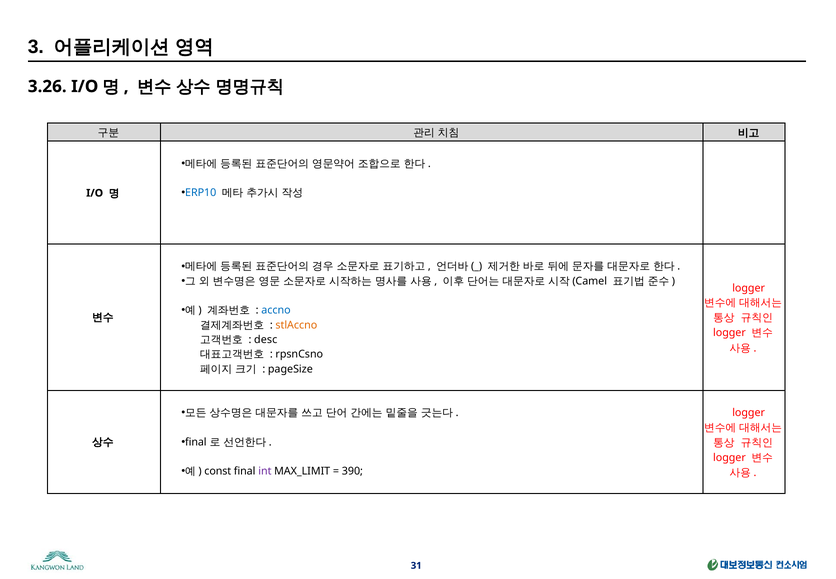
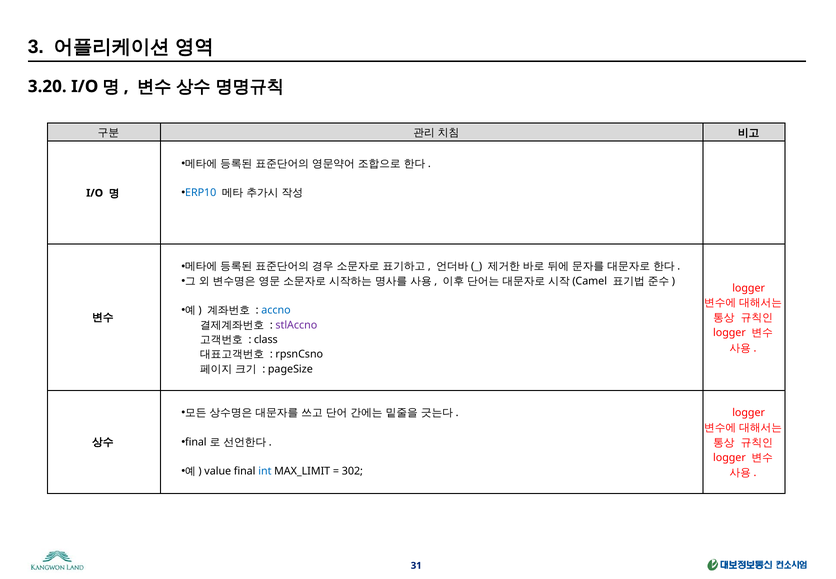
3.26: 3.26 -> 3.20
stlAccno colour: orange -> purple
desc: desc -> class
const: const -> value
int colour: purple -> blue
390: 390 -> 302
